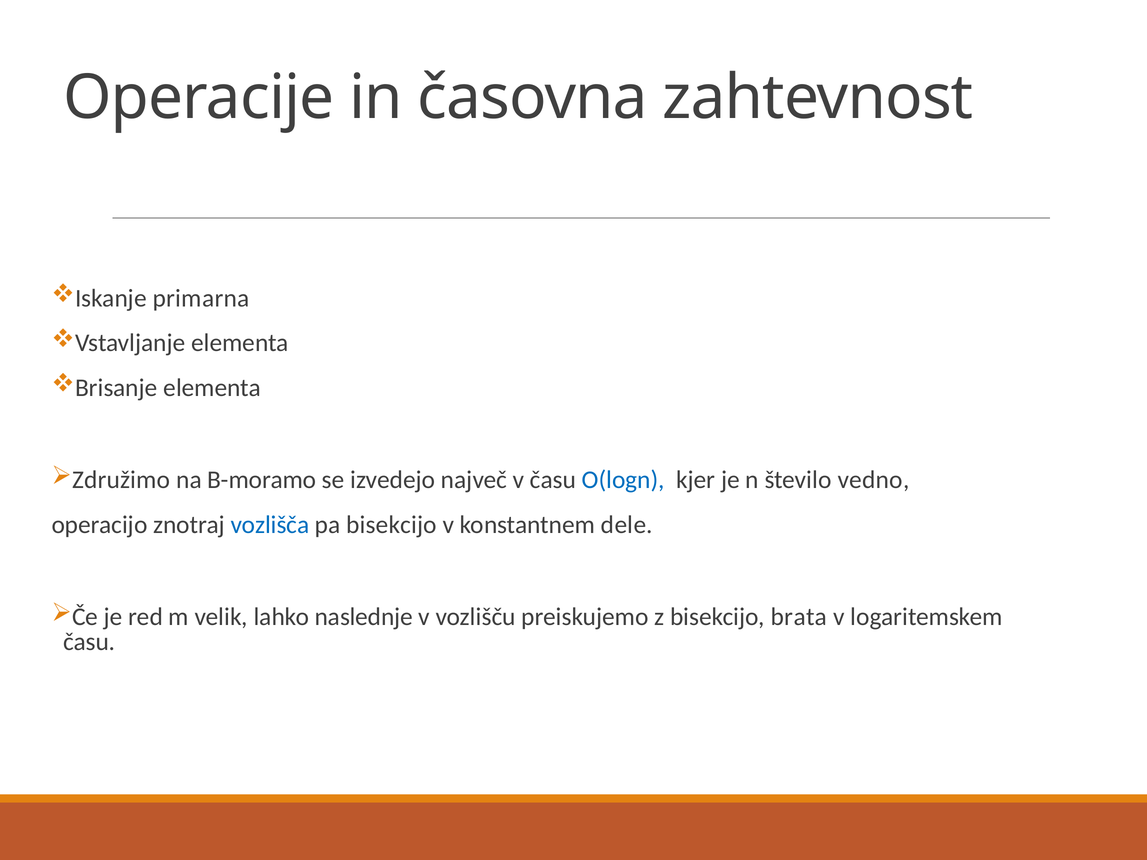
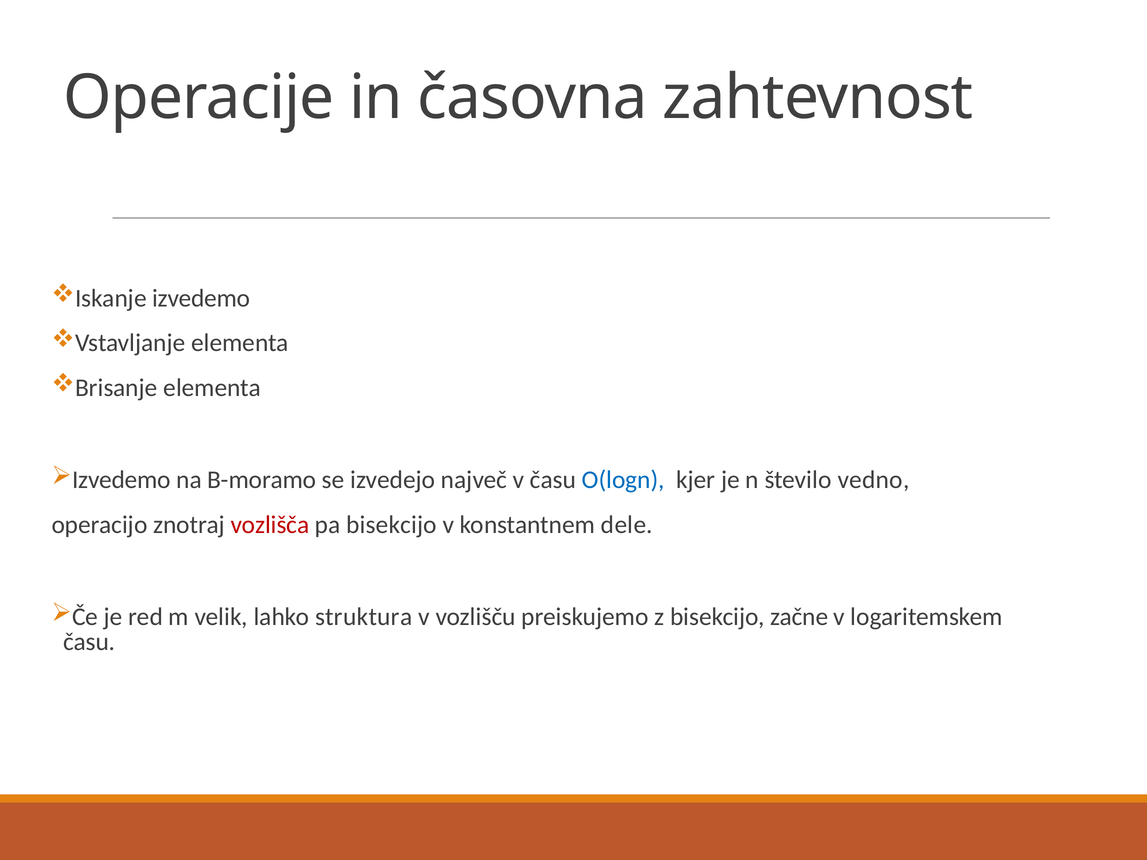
Iskanje primarna: primarna -> izvedemo
Združimo at (121, 480): Združimo -> Izvedemo
vozlišča colour: blue -> red
naslednje: naslednje -> struktura
brata: brata -> začne
